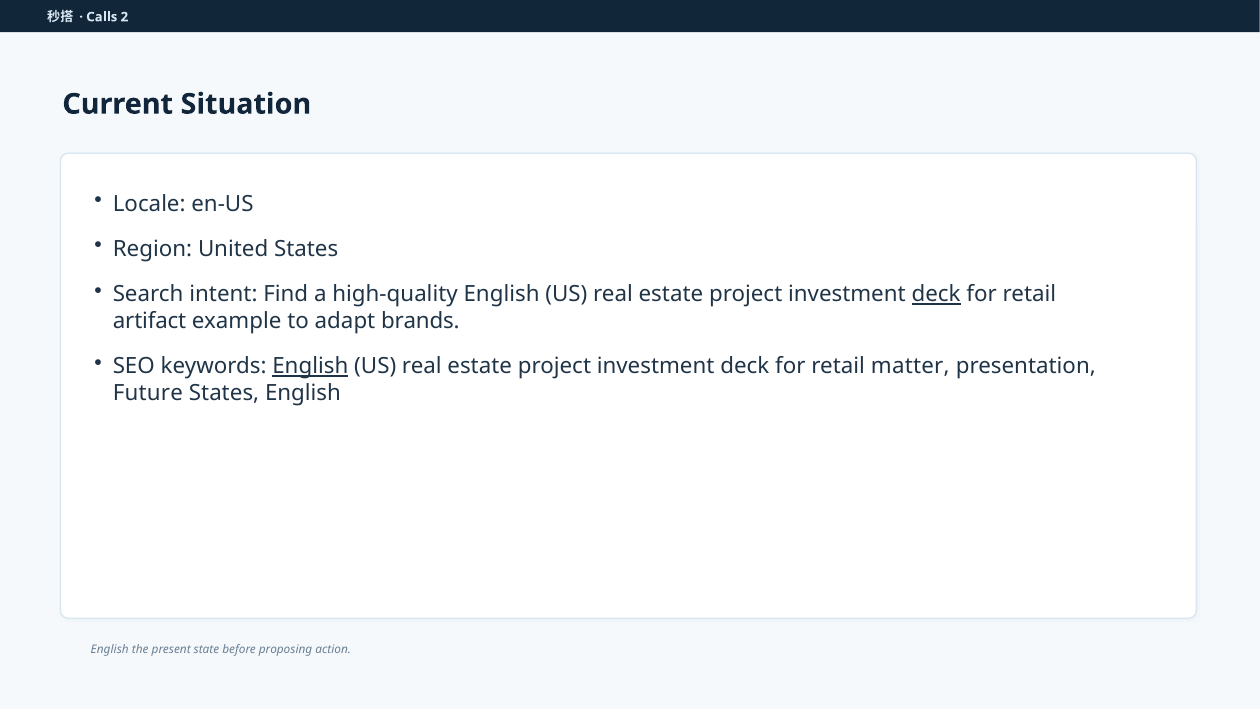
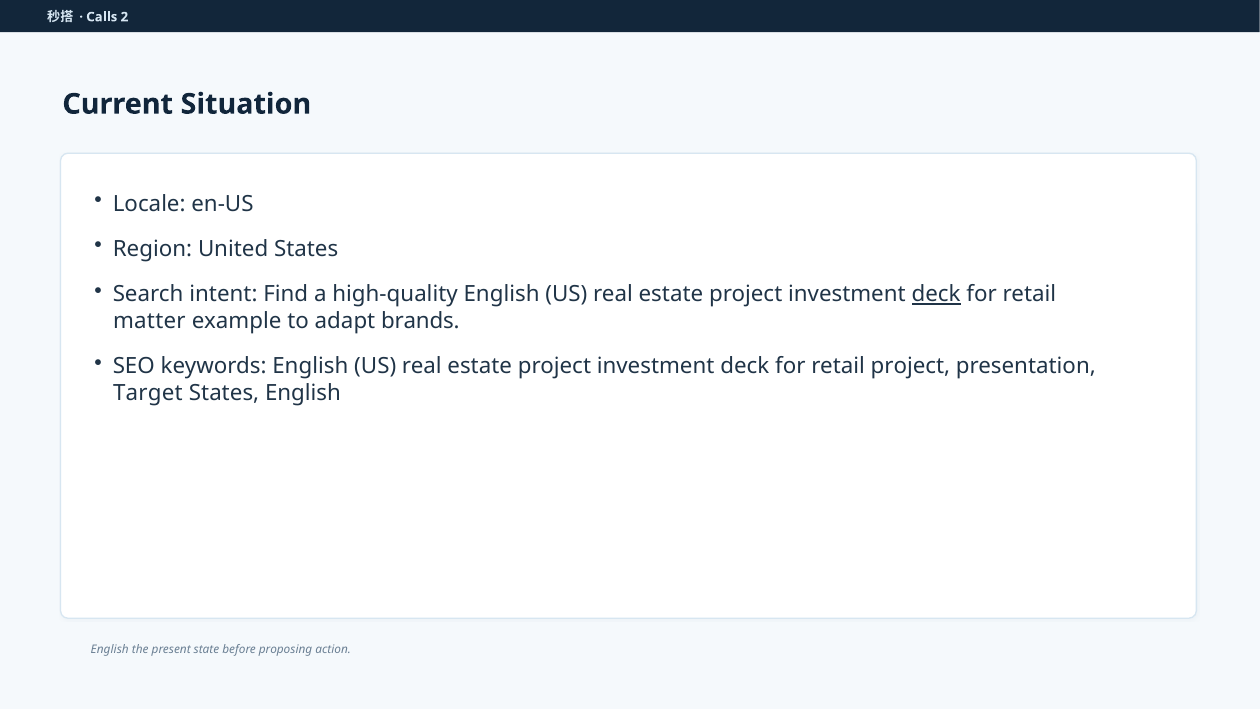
artifact: artifact -> matter
English at (310, 366) underline: present -> none
retail matter: matter -> project
Future: Future -> Target
